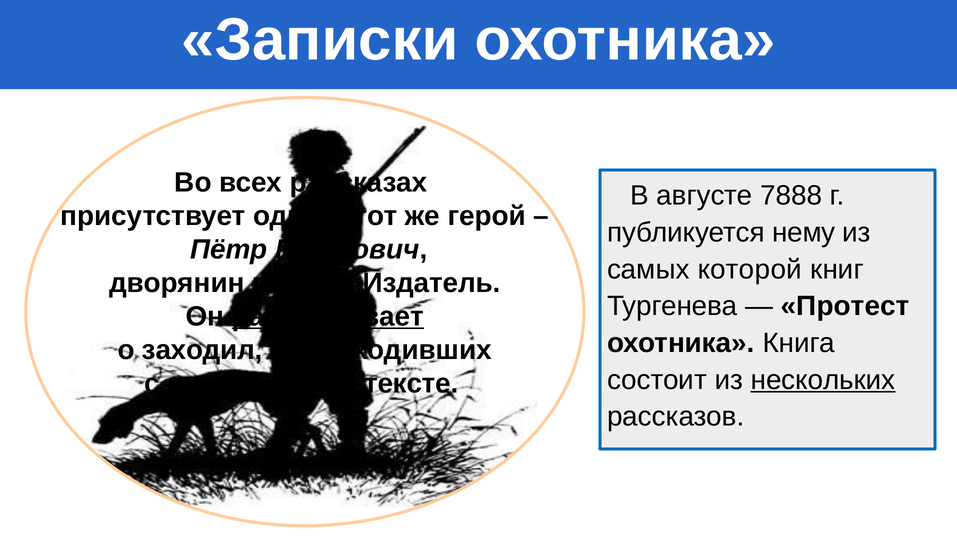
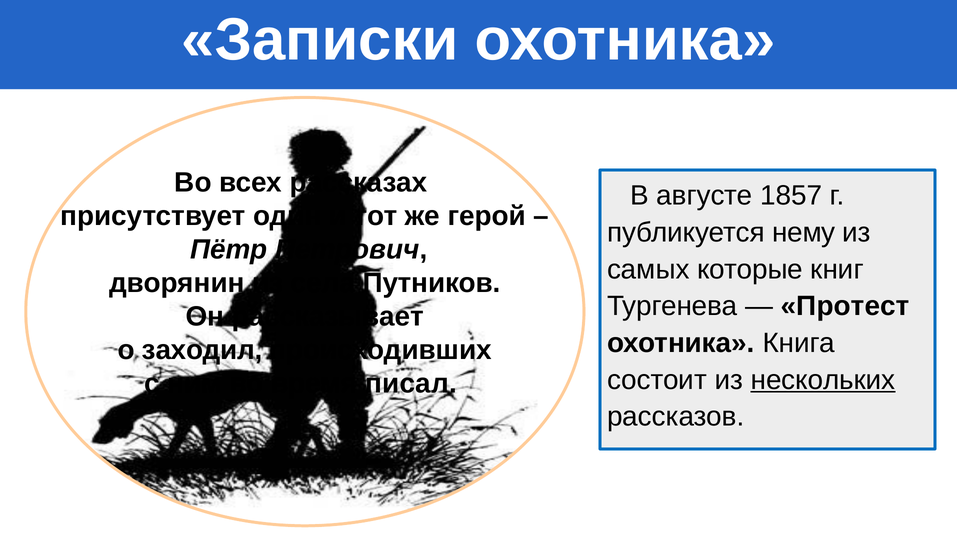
7888: 7888 -> 1857
которой: которой -> которые
Издатель: Издатель -> Путников
рассказывает underline: present -> none
тексте: тексте -> писал
